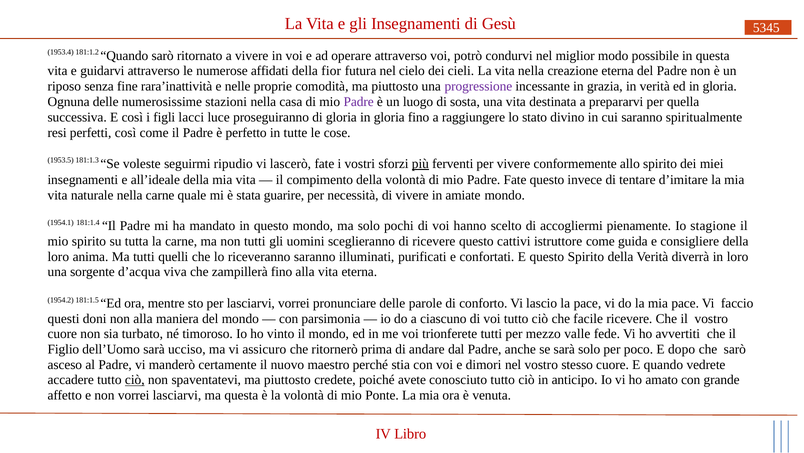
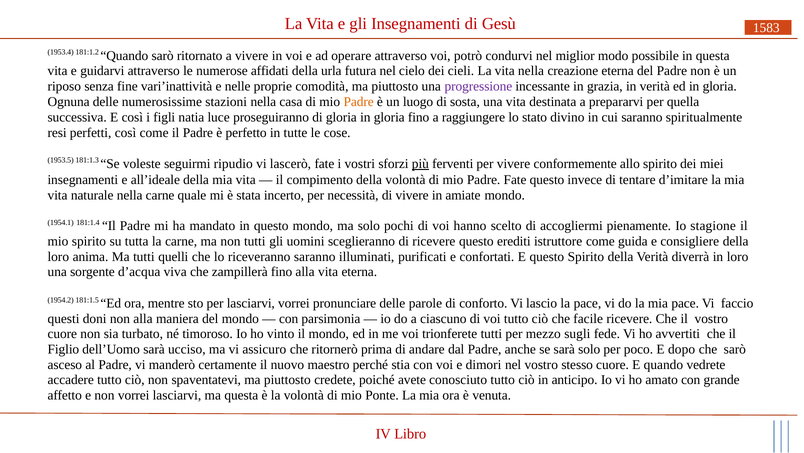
5345: 5345 -> 1583
fior: fior -> urla
rara’inattività: rara’inattività -> vari’inattività
Padre at (359, 102) colour: purple -> orange
lacci: lacci -> natia
guarire: guarire -> incerto
cattivi: cattivi -> erediti
valle: valle -> sugli
ciò at (135, 380) underline: present -> none
